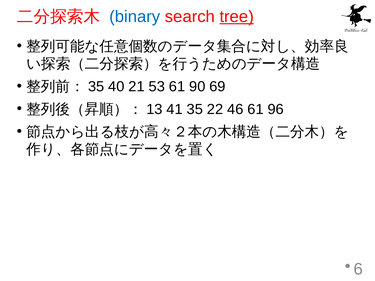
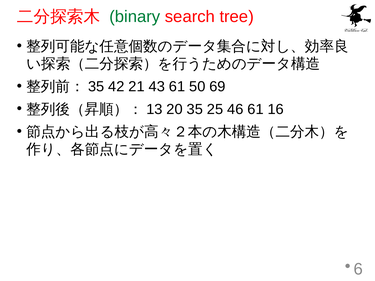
binary colour: blue -> green
tree underline: present -> none
40: 40 -> 42
53: 53 -> 43
90: 90 -> 50
41: 41 -> 20
22: 22 -> 25
96: 96 -> 16
